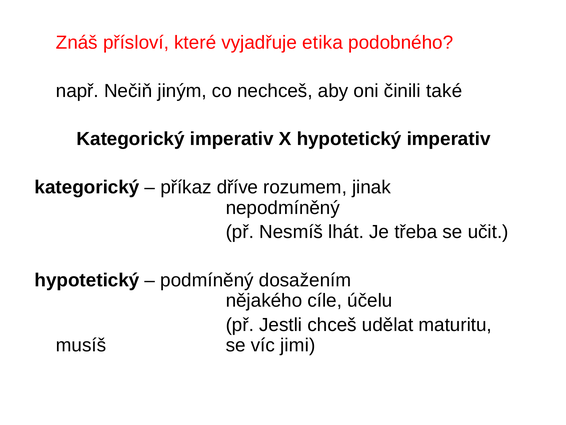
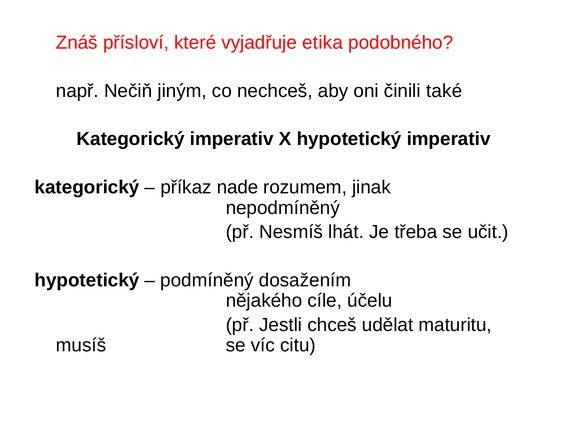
dříve: dříve -> nade
jimi: jimi -> citu
